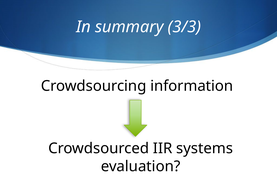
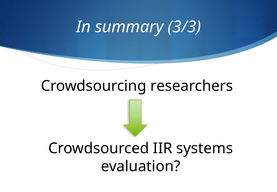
information: information -> researchers
